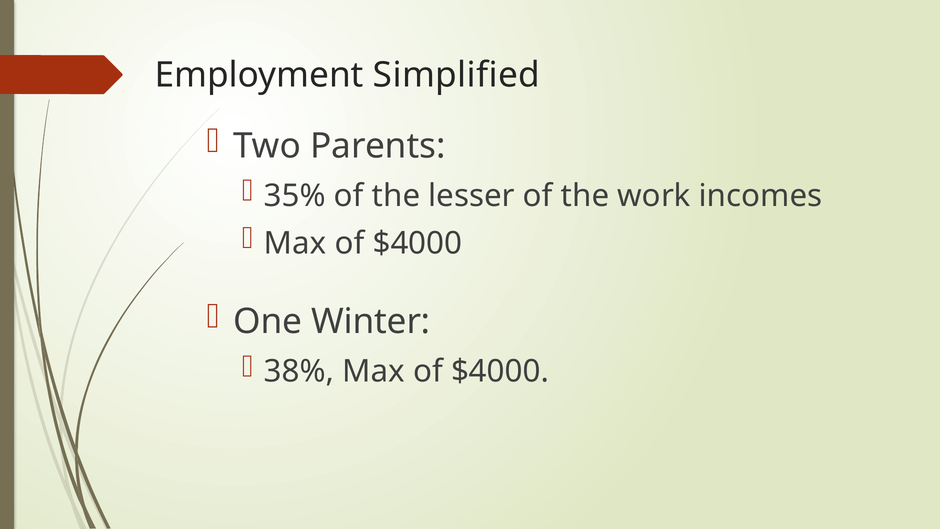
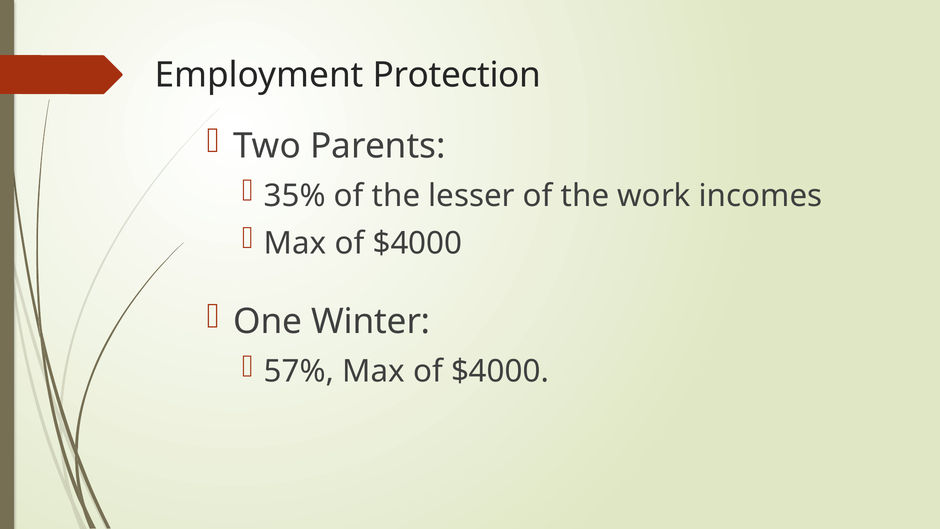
Simplified: Simplified -> Protection
38%: 38% -> 57%
